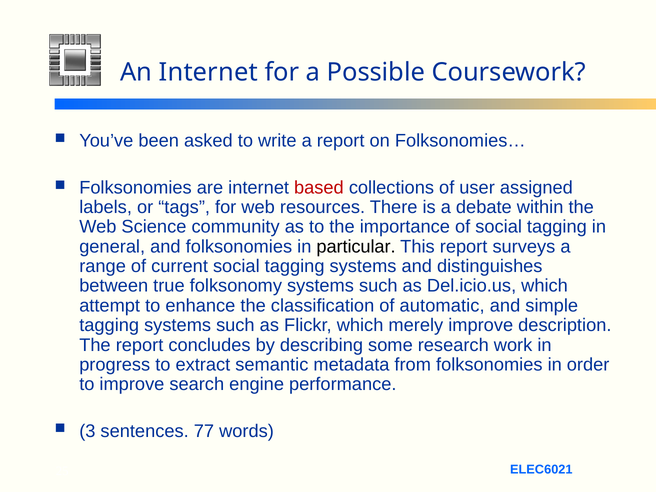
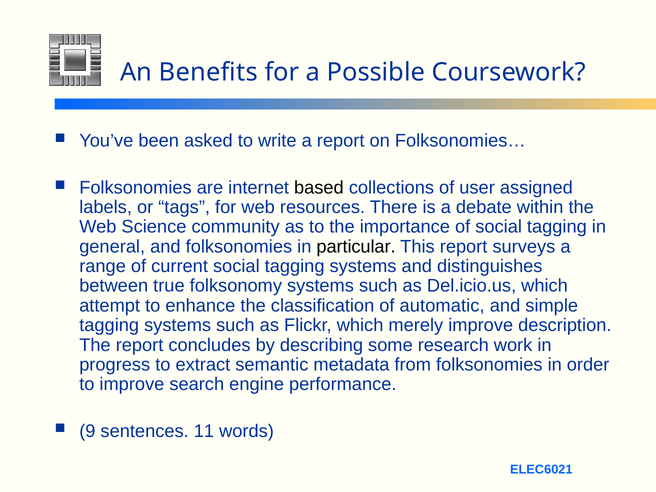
An Internet: Internet -> Benefits
based colour: red -> black
3: 3 -> 9
77: 77 -> 11
